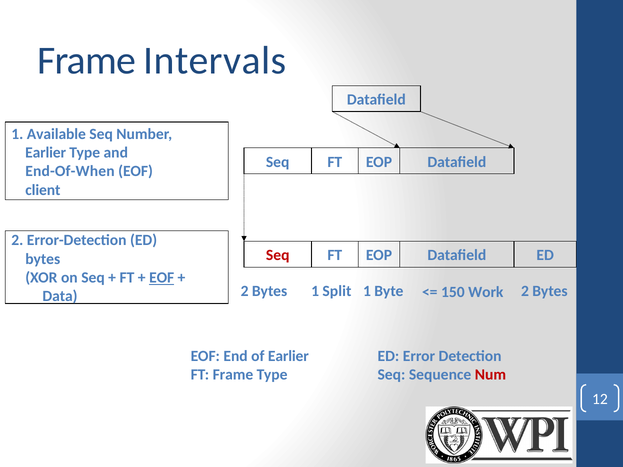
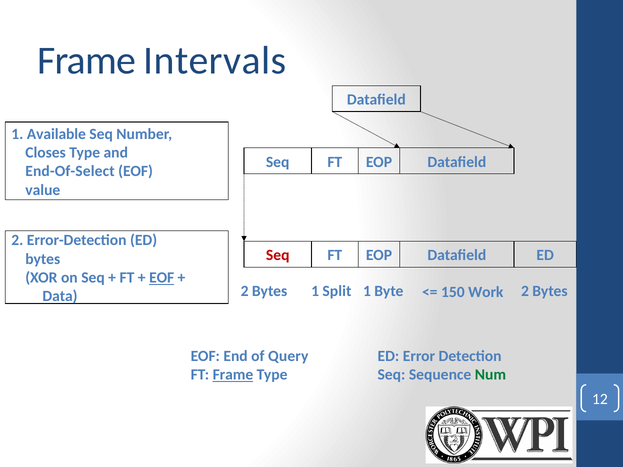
Earlier at (46, 153): Earlier -> Closes
End-Of-When: End-Of-When -> End-Of-Select
client: client -> value
of Earlier: Earlier -> Query
Frame at (233, 375) underline: none -> present
Num colour: red -> green
